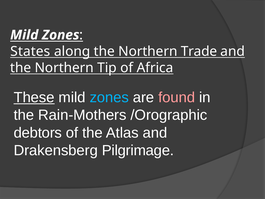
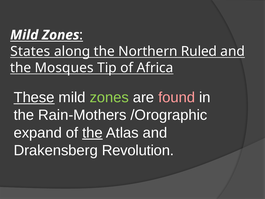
Trade: Trade -> Ruled
Northern at (64, 68): Northern -> Mosques
zones at (109, 97) colour: light blue -> light green
debtors: debtors -> expand
the at (92, 133) underline: none -> present
Pilgrimage: Pilgrimage -> Revolution
